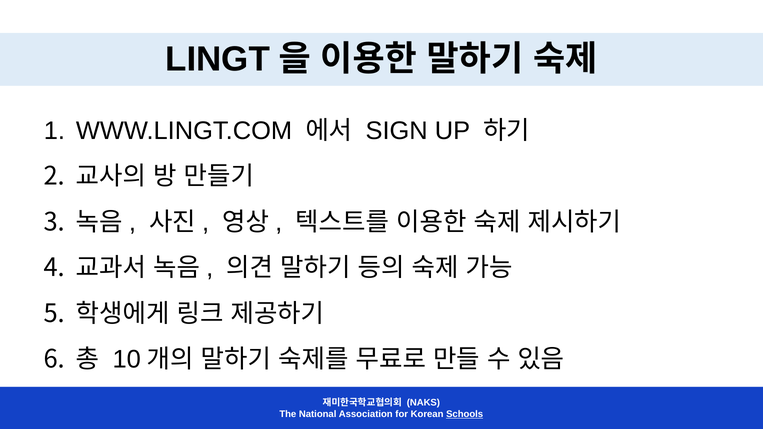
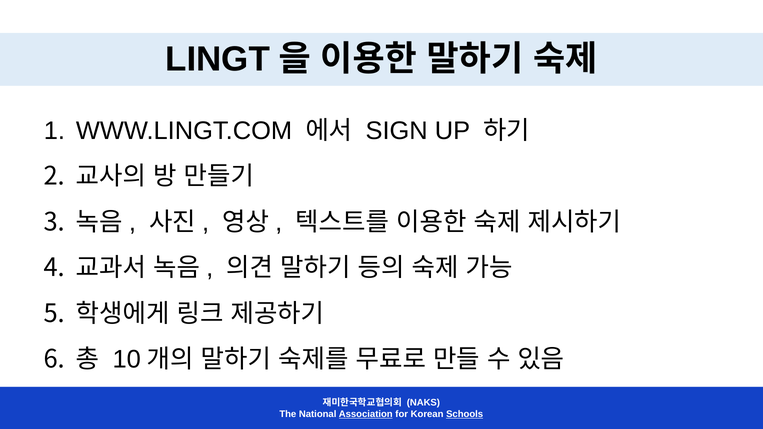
Association underline: none -> present
